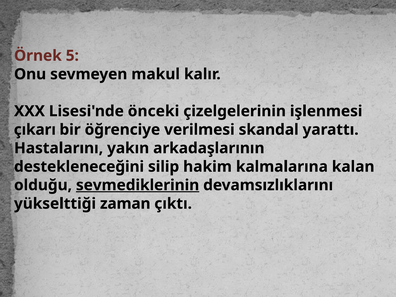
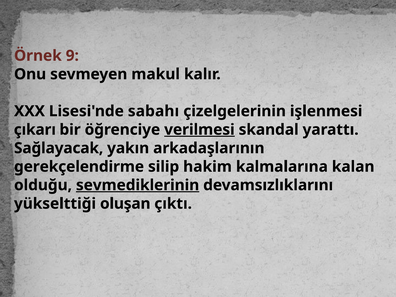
5: 5 -> 9
önceki: önceki -> sabahı
verilmesi underline: none -> present
Hastalarını: Hastalarını -> Sağlayacak
destekleneceğini: destekleneceğini -> gerekçelendirme
zaman: zaman -> oluşan
